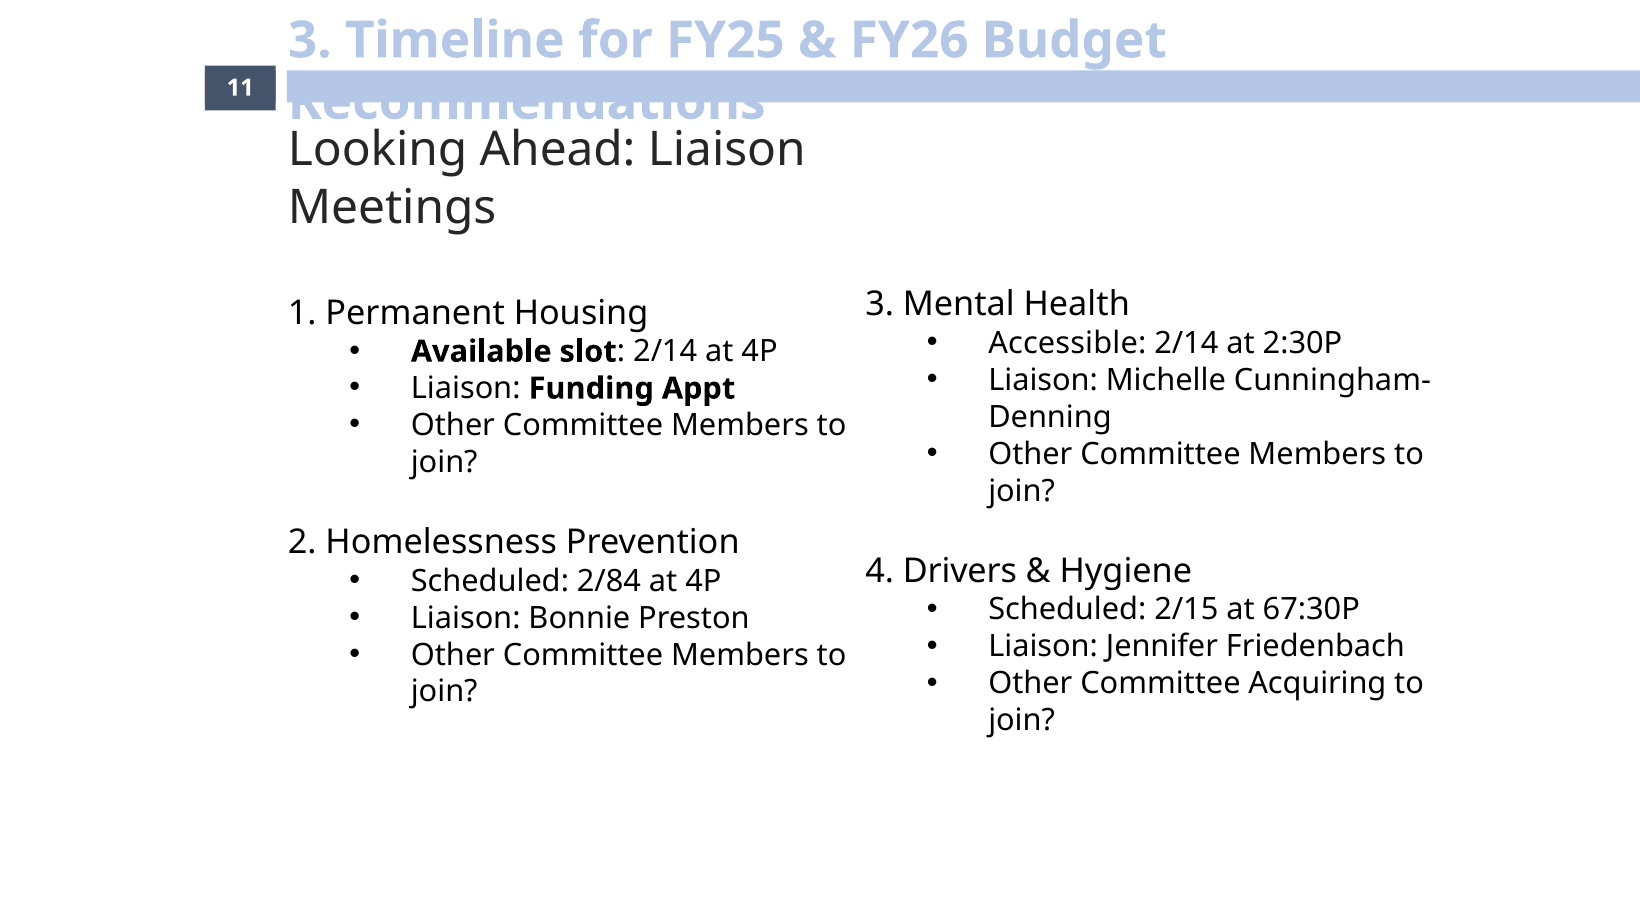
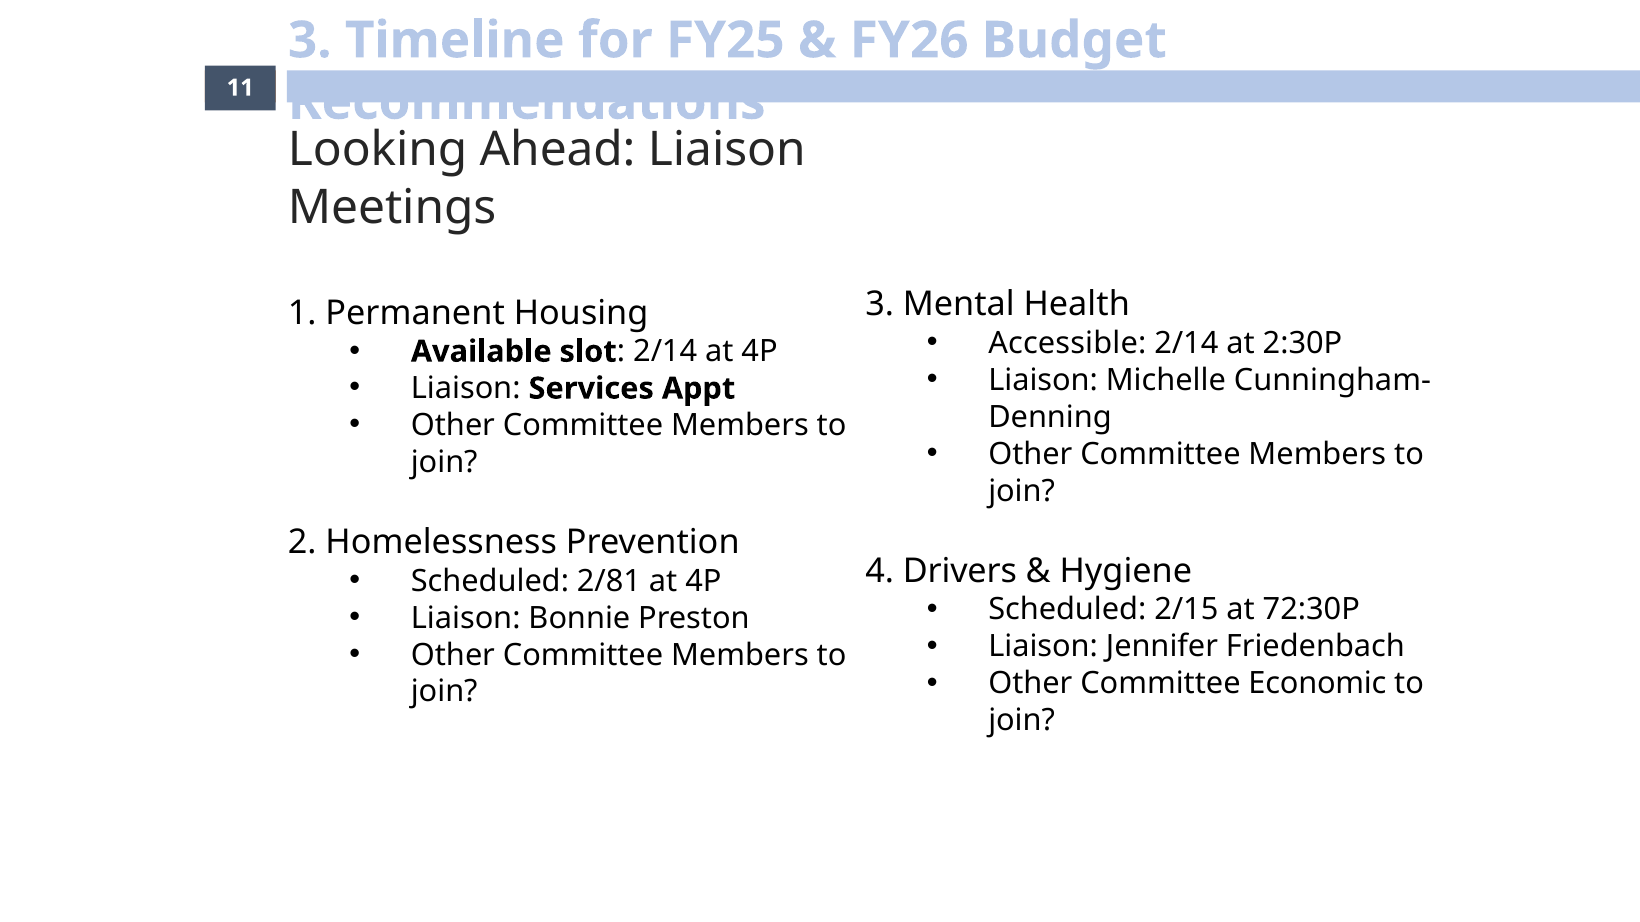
Funding: Funding -> Services
2/84: 2/84 -> 2/81
67:30P: 67:30P -> 72:30P
Acquiring: Acquiring -> Economic
